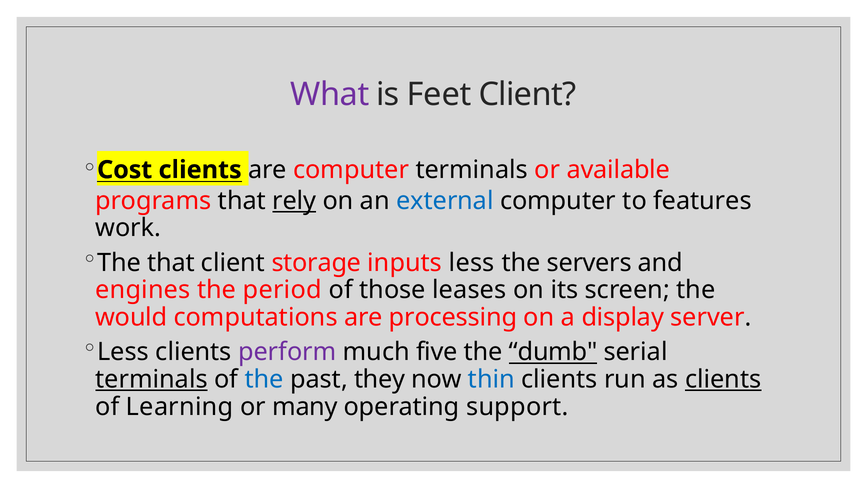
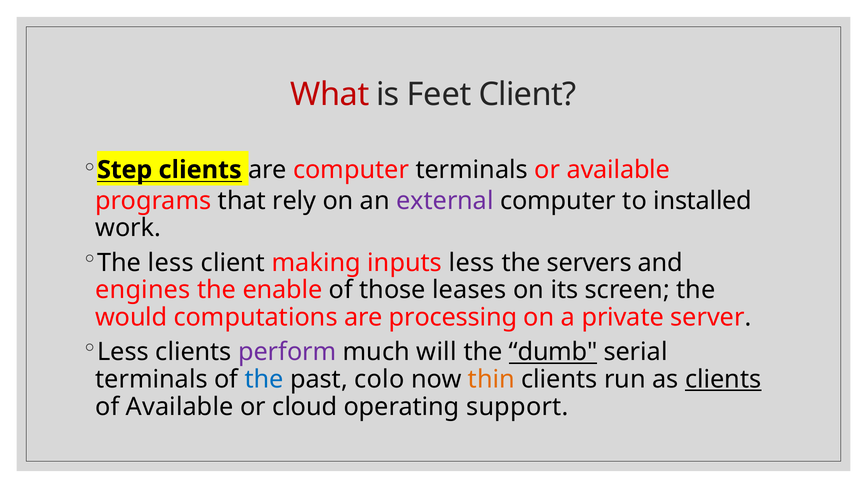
What colour: purple -> red
Cost: Cost -> Step
rely underline: present -> none
external colour: blue -> purple
features: features -> installed
The that: that -> less
storage: storage -> making
period: period -> enable
display: display -> private
five: five -> will
terminals at (151, 379) underline: present -> none
they: they -> colo
thin colour: blue -> orange
of Learning: Learning -> Available
many: many -> cloud
